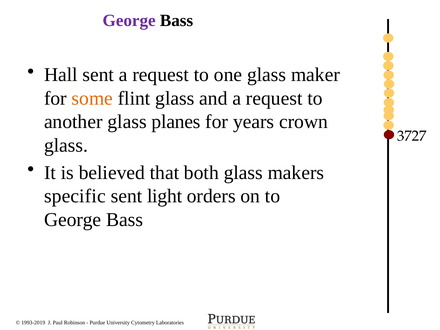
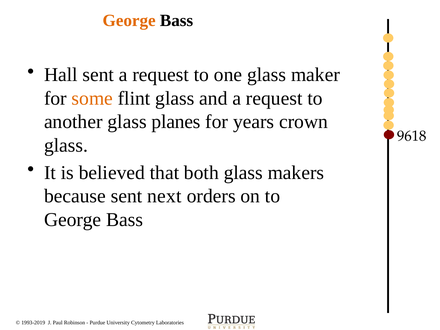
George at (129, 21) colour: purple -> orange
3727: 3727 -> 9618
specific: specific -> because
light: light -> next
